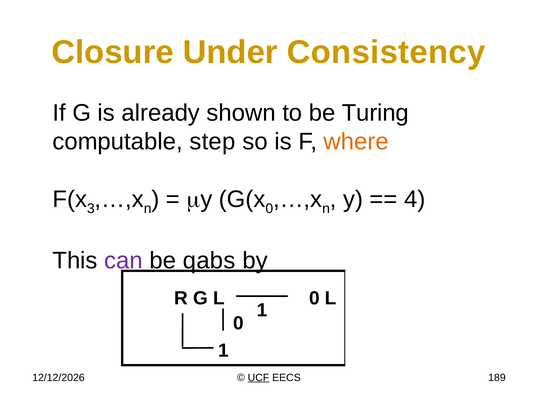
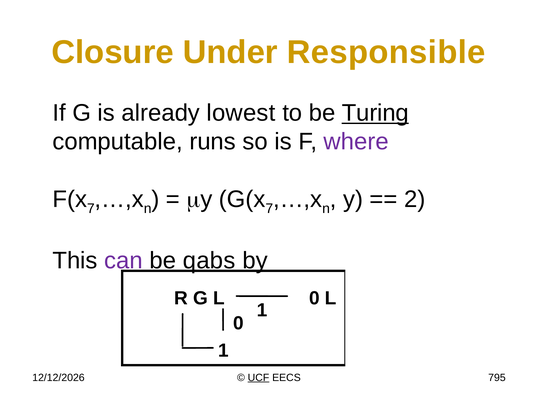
Consistency: Consistency -> Responsible
shown: shown -> lowest
Turing underline: none -> present
step: step -> runs
where colour: orange -> purple
3 at (91, 208): 3 -> 7
0 at (269, 208): 0 -> 7
4: 4 -> 2
189: 189 -> 795
